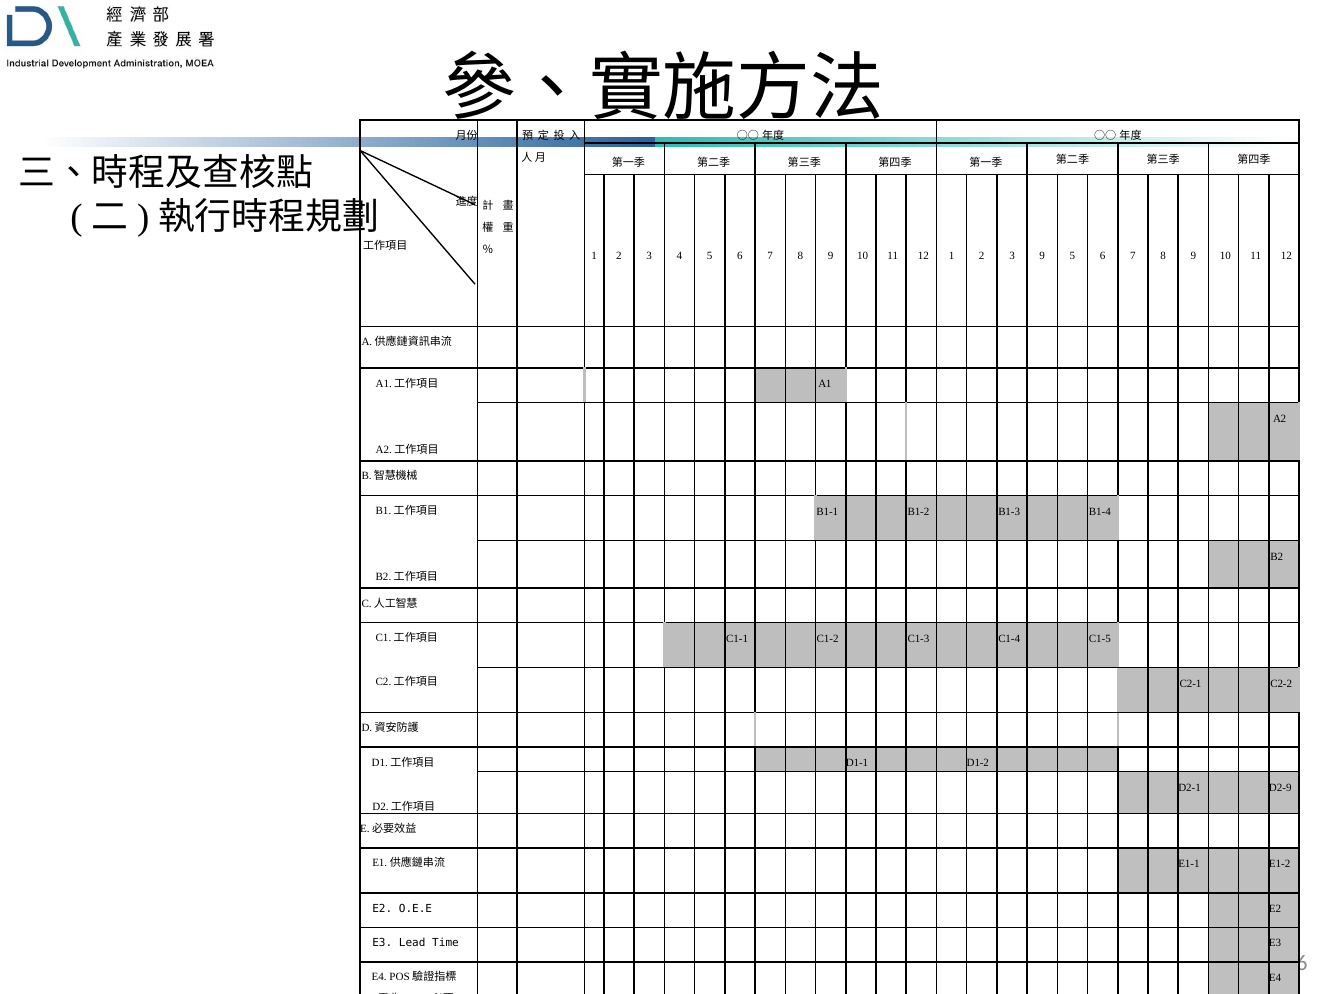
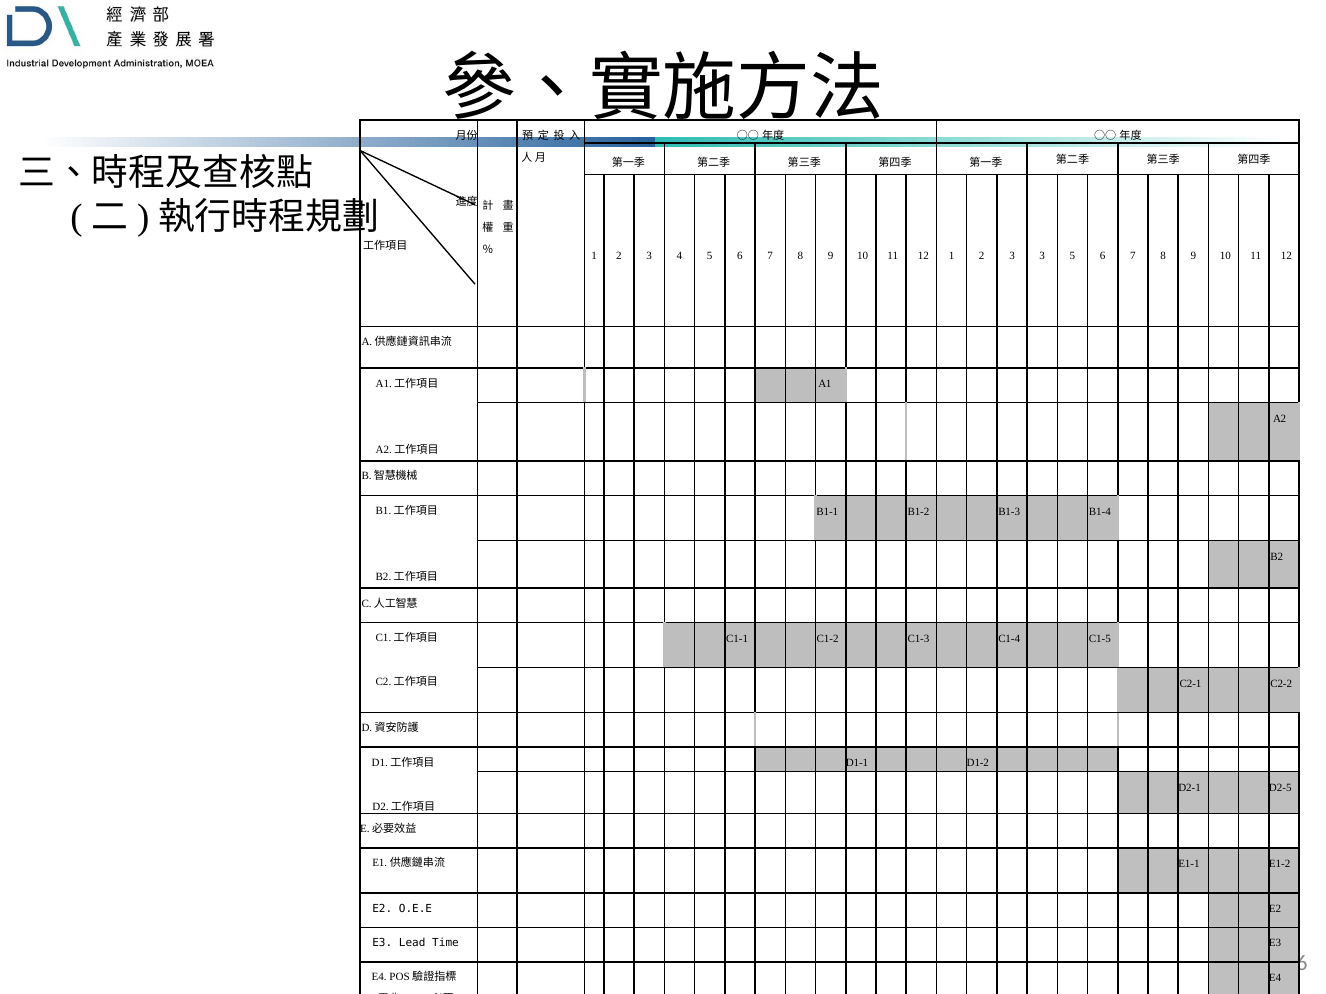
3 9: 9 -> 3
D2-9: D2-9 -> D2-5
